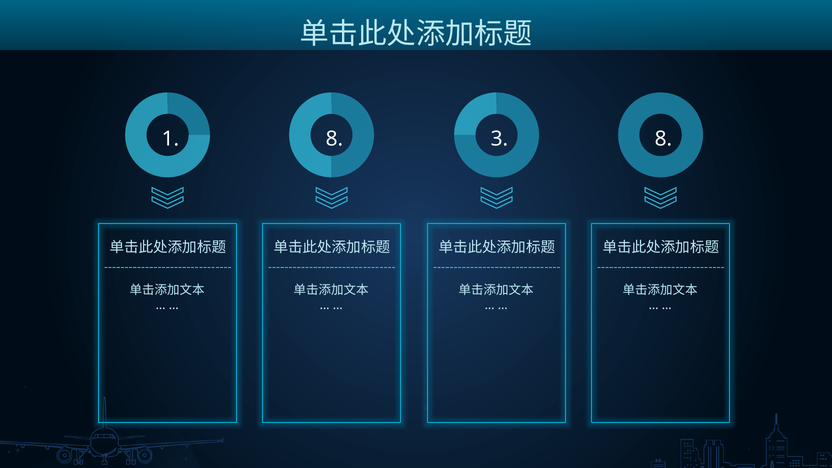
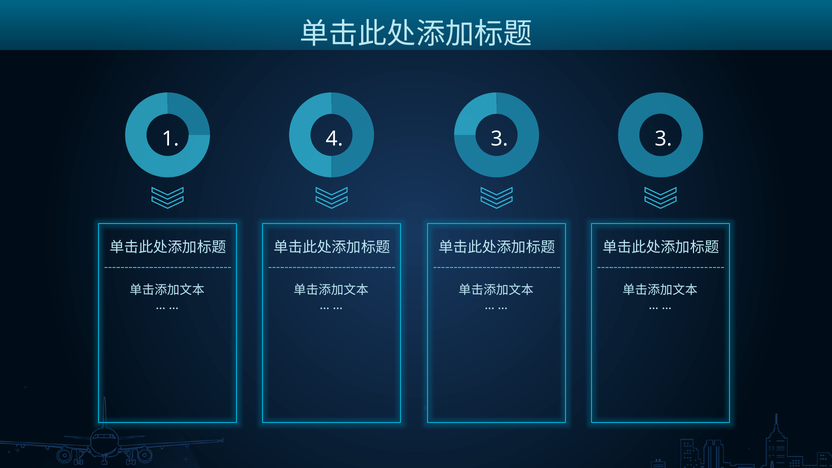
1 8: 8 -> 4
3 8: 8 -> 3
